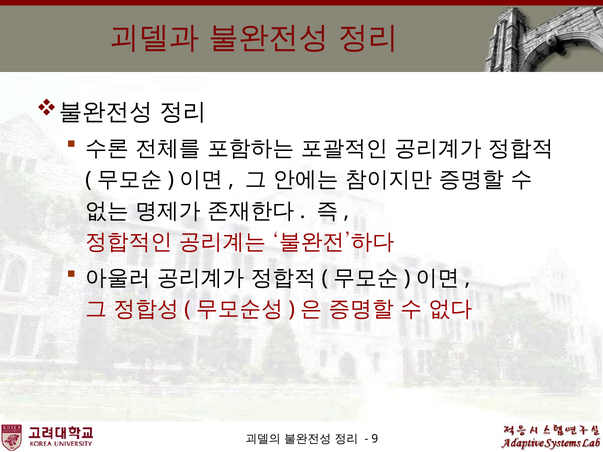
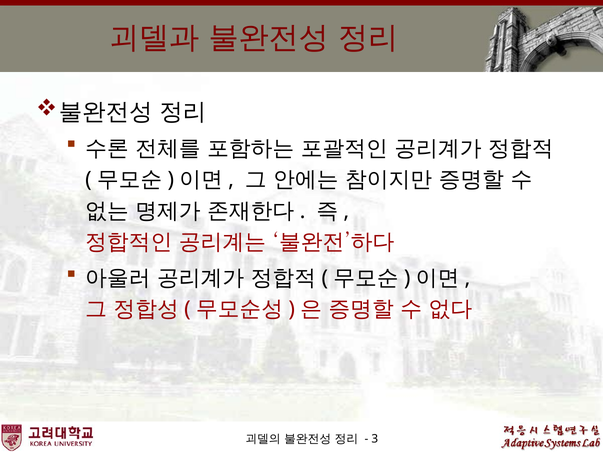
9: 9 -> 3
